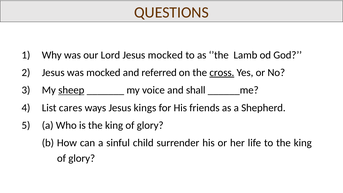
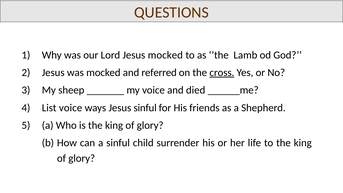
sheep underline: present -> none
shall: shall -> died
List cares: cares -> voice
Jesus kings: kings -> sinful
